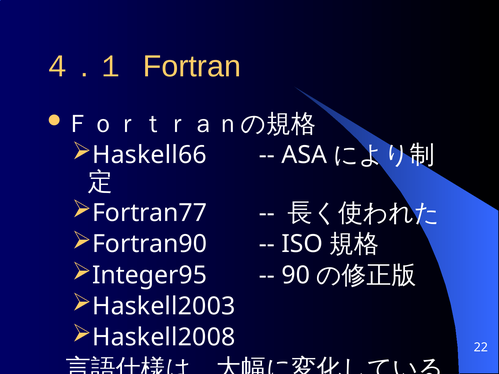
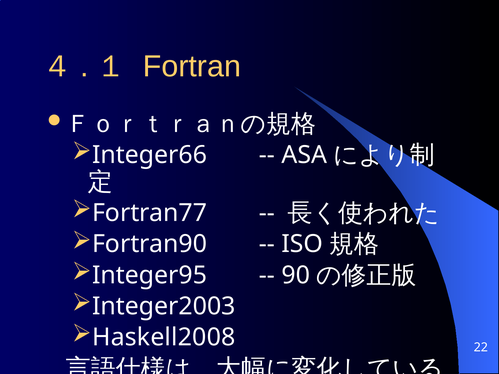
Haskell66: Haskell66 -> Integer66
Haskell2003: Haskell2003 -> Integer2003
